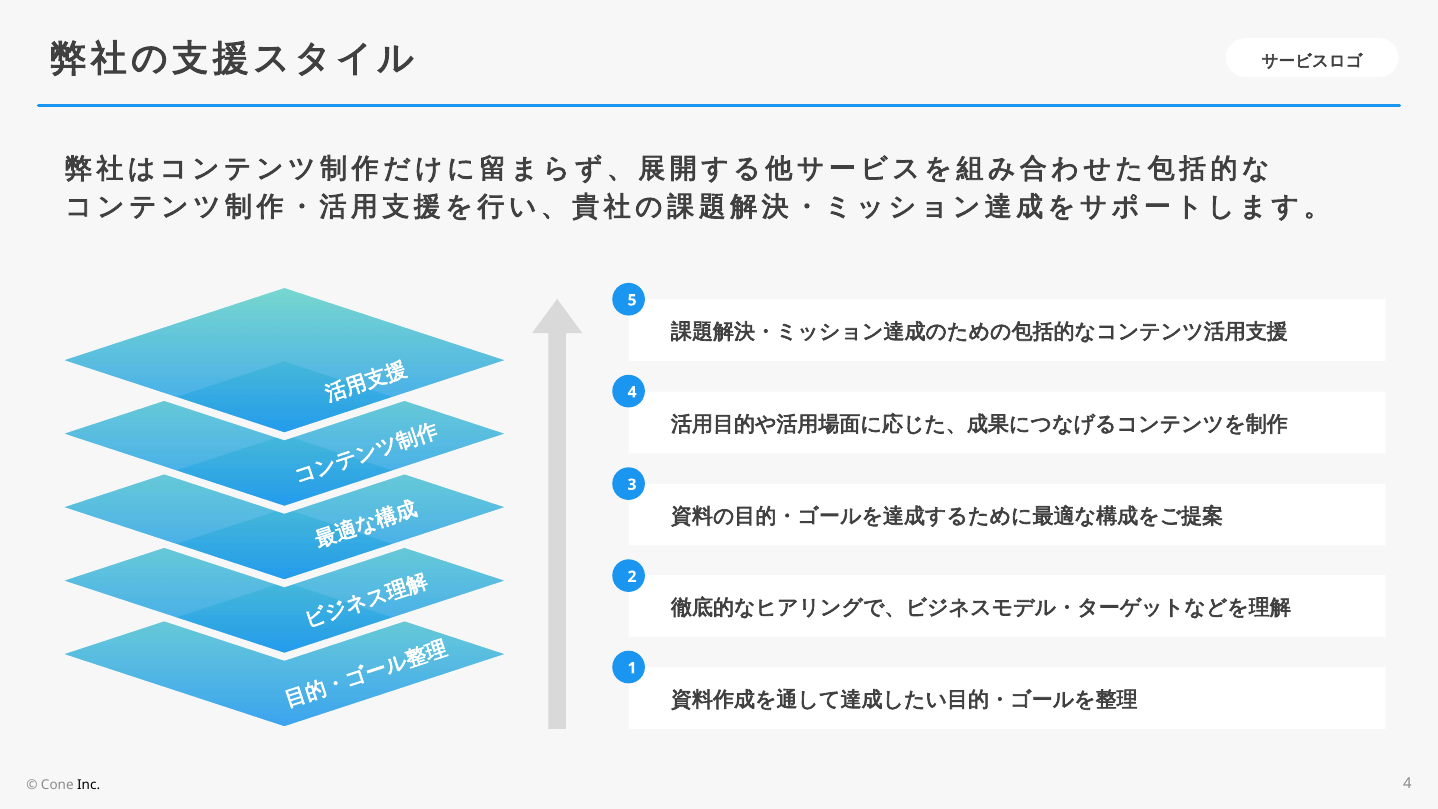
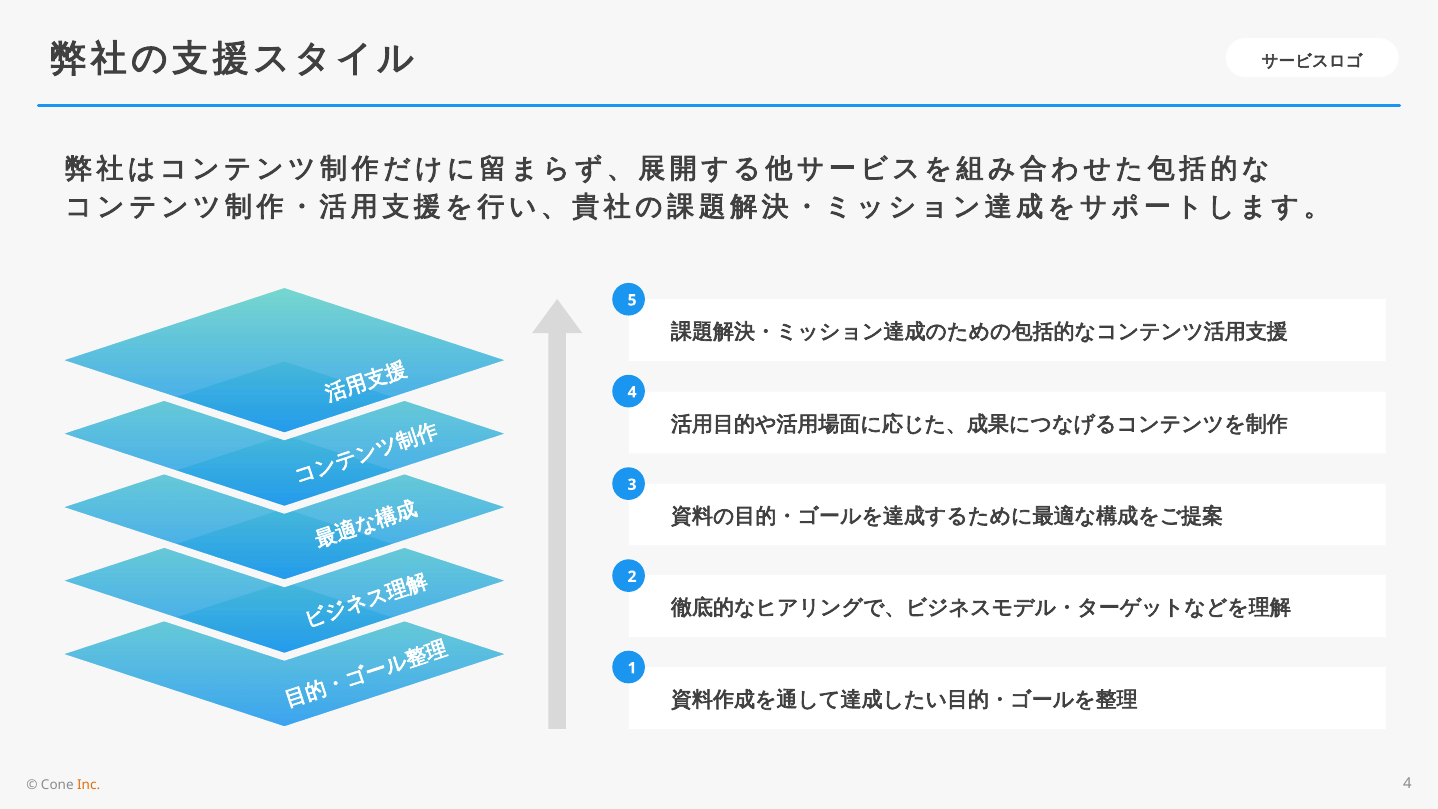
Inc colour: black -> orange
